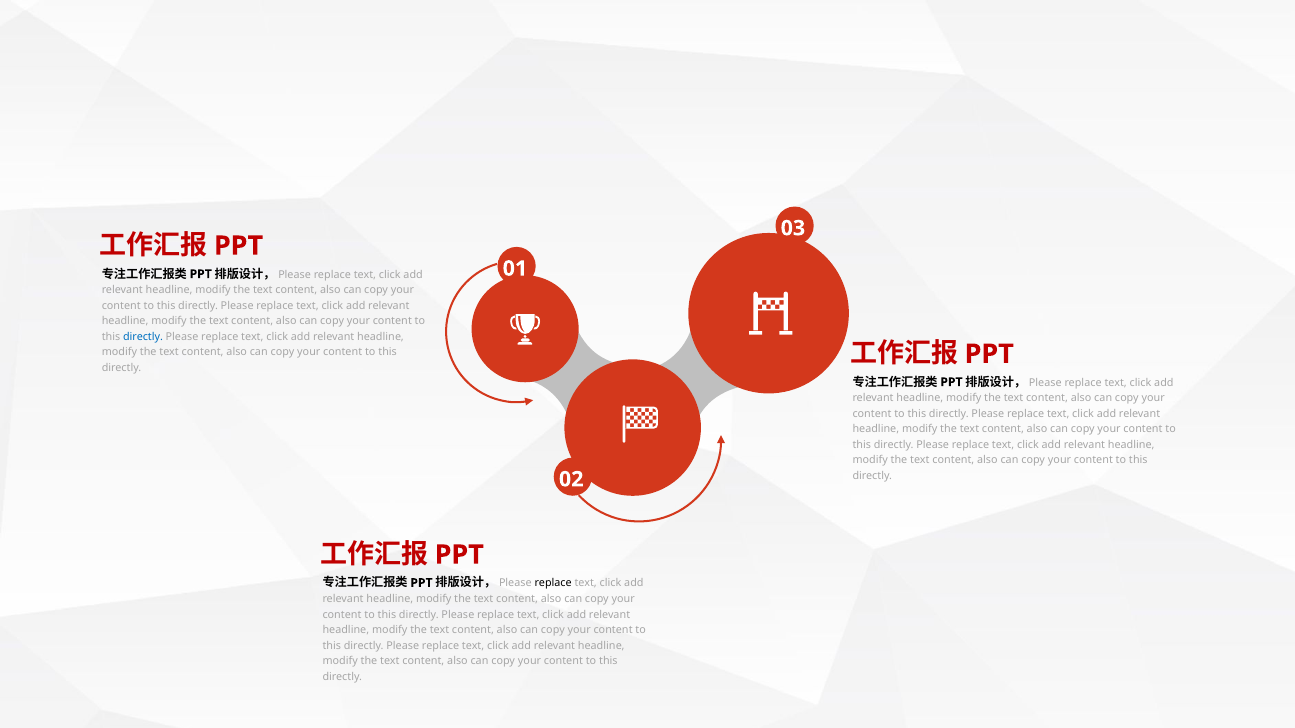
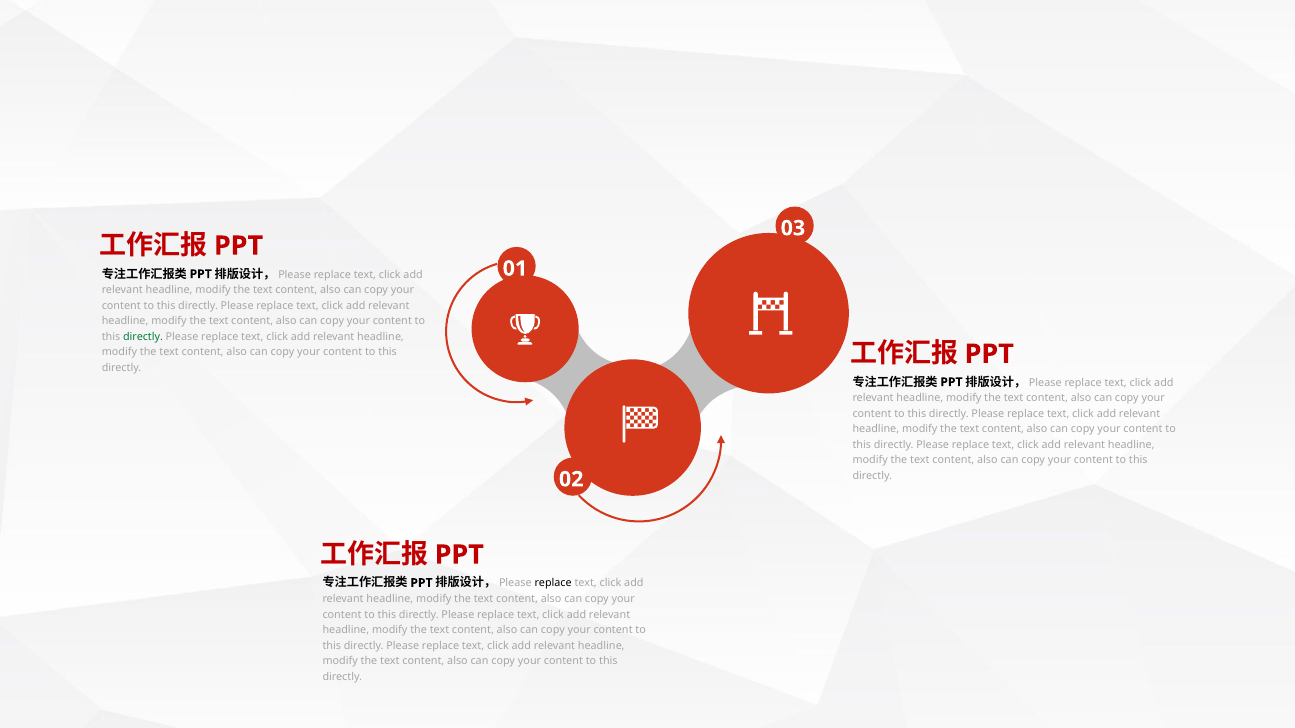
directly at (143, 337) colour: blue -> green
